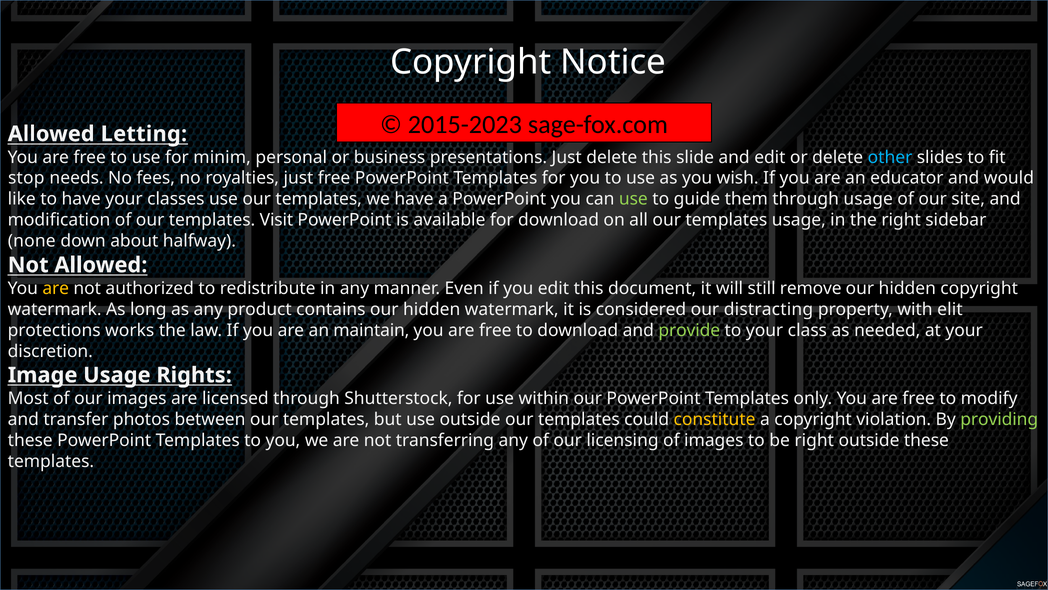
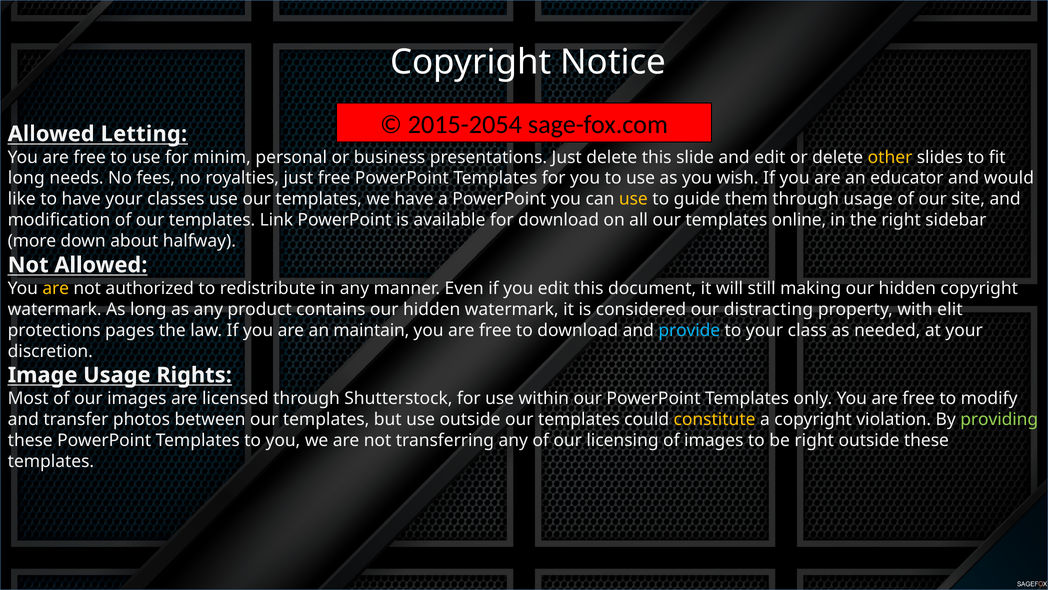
2015-2023: 2015-2023 -> 2015-2054
other colour: light blue -> yellow
stop at (26, 178): stop -> long
use at (633, 199) colour: light green -> yellow
Visit: Visit -> Link
templates usage: usage -> online
none: none -> more
remove: remove -> making
works: works -> pages
provide colour: light green -> light blue
